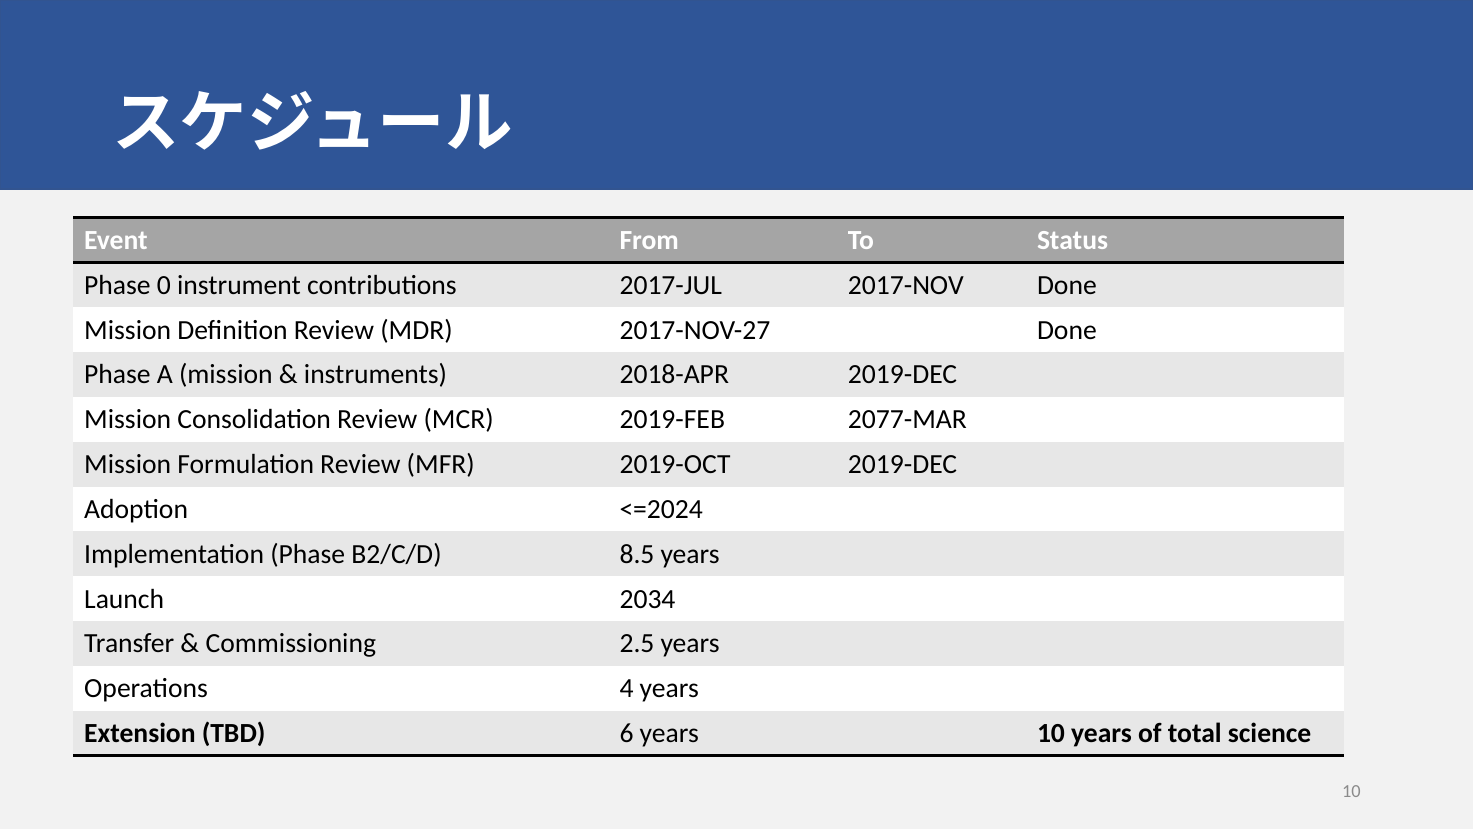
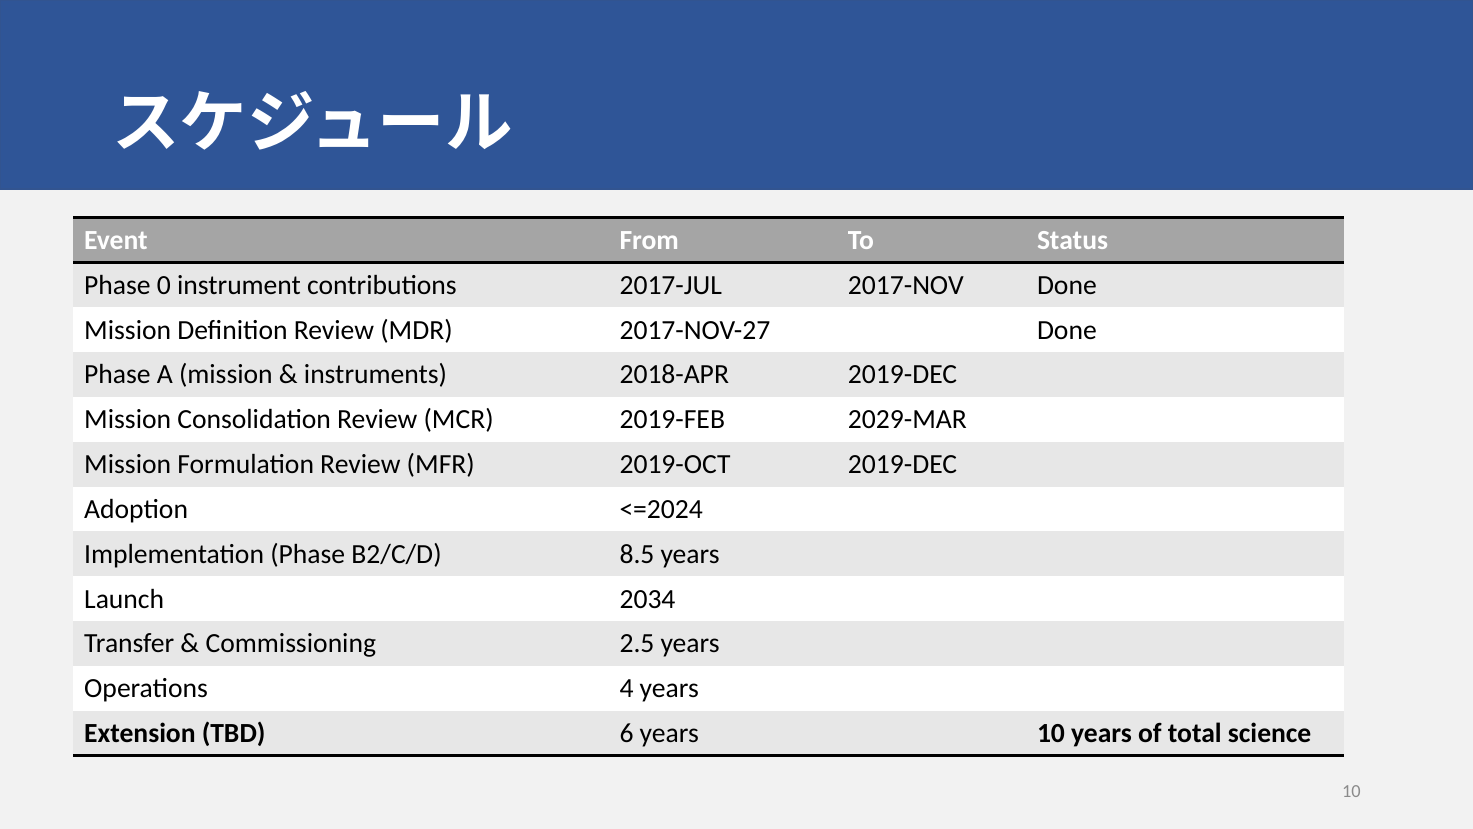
2077-MAR: 2077-MAR -> 2029-MAR
